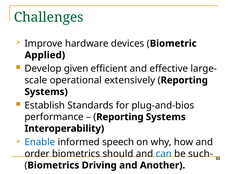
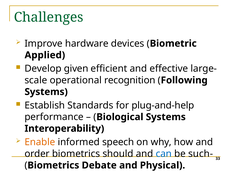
extensively: extensively -> recognition
Reporting at (184, 80): Reporting -> Following
plug-and-bios: plug-and-bios -> plug-and-help
Reporting at (120, 117): Reporting -> Biological
Enable colour: blue -> orange
Driving: Driving -> Debate
Another: Another -> Physical
